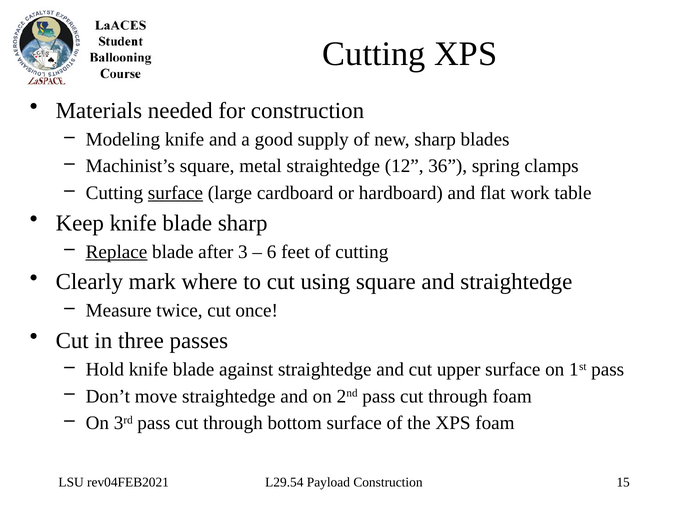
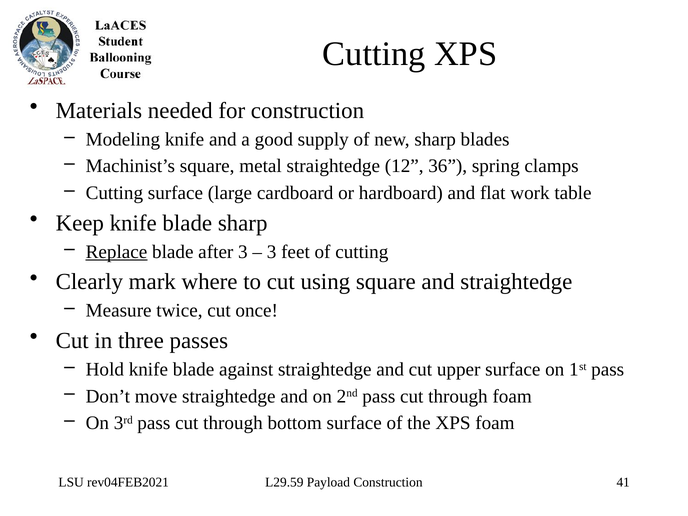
surface at (175, 193) underline: present -> none
6 at (272, 252): 6 -> 3
L29.54: L29.54 -> L29.59
15: 15 -> 41
